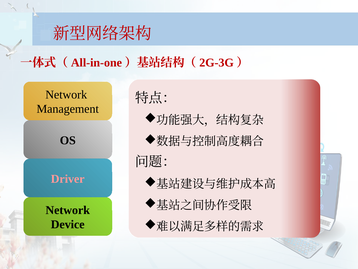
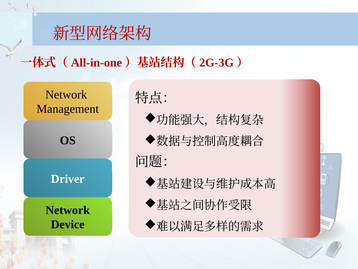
Driver colour: pink -> white
